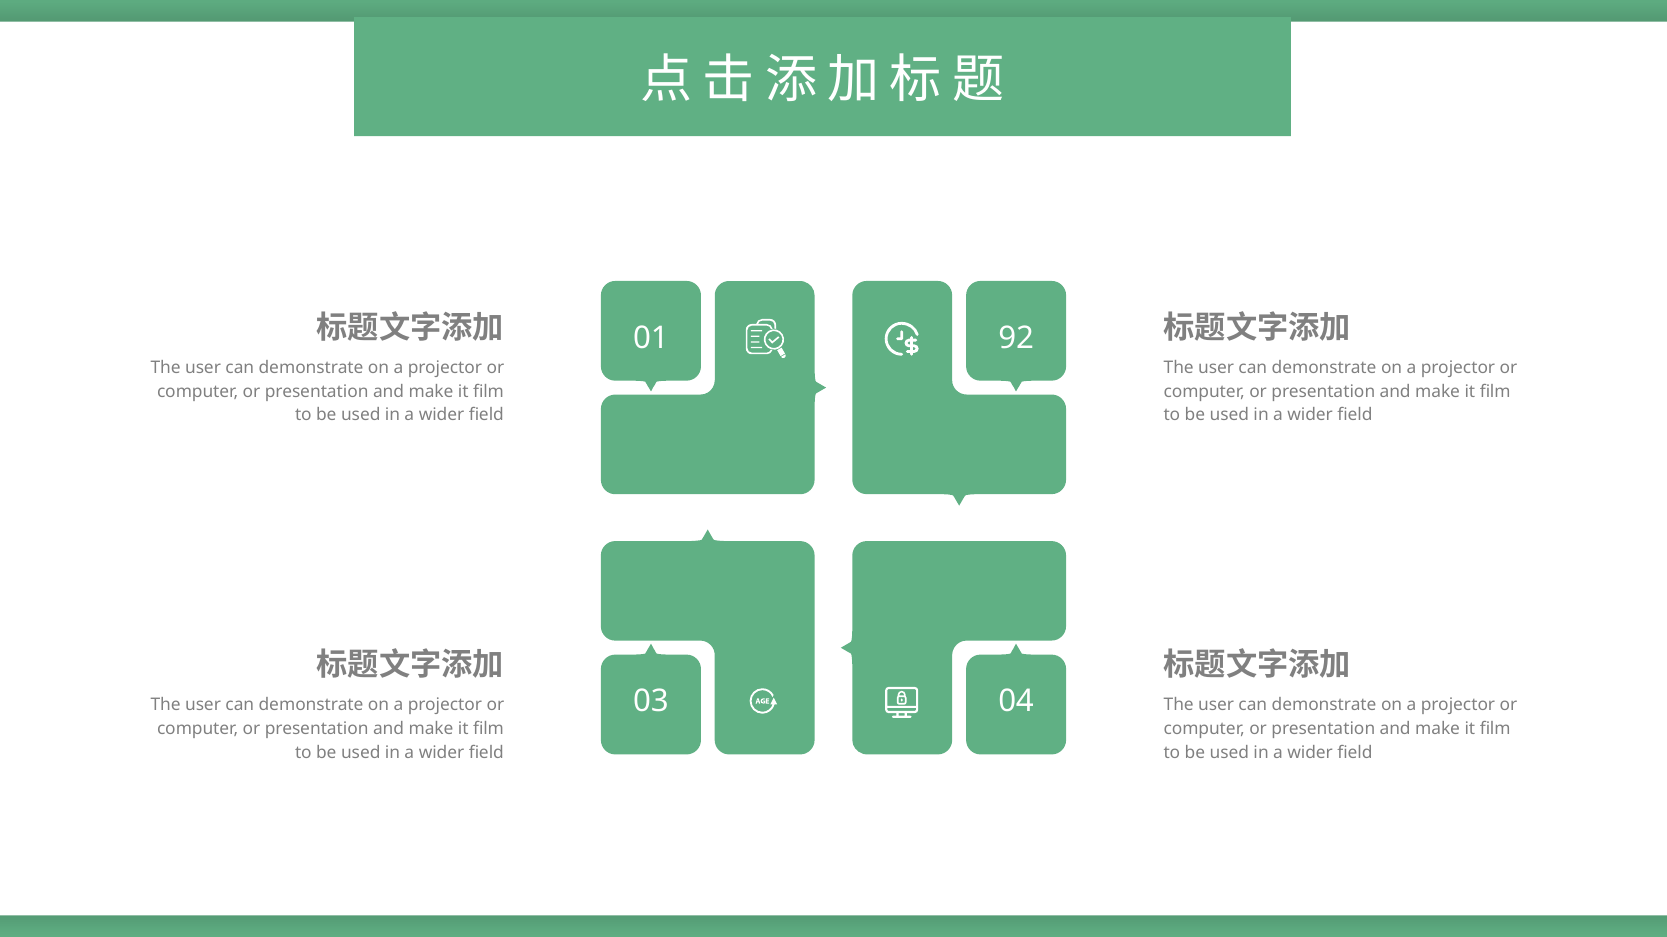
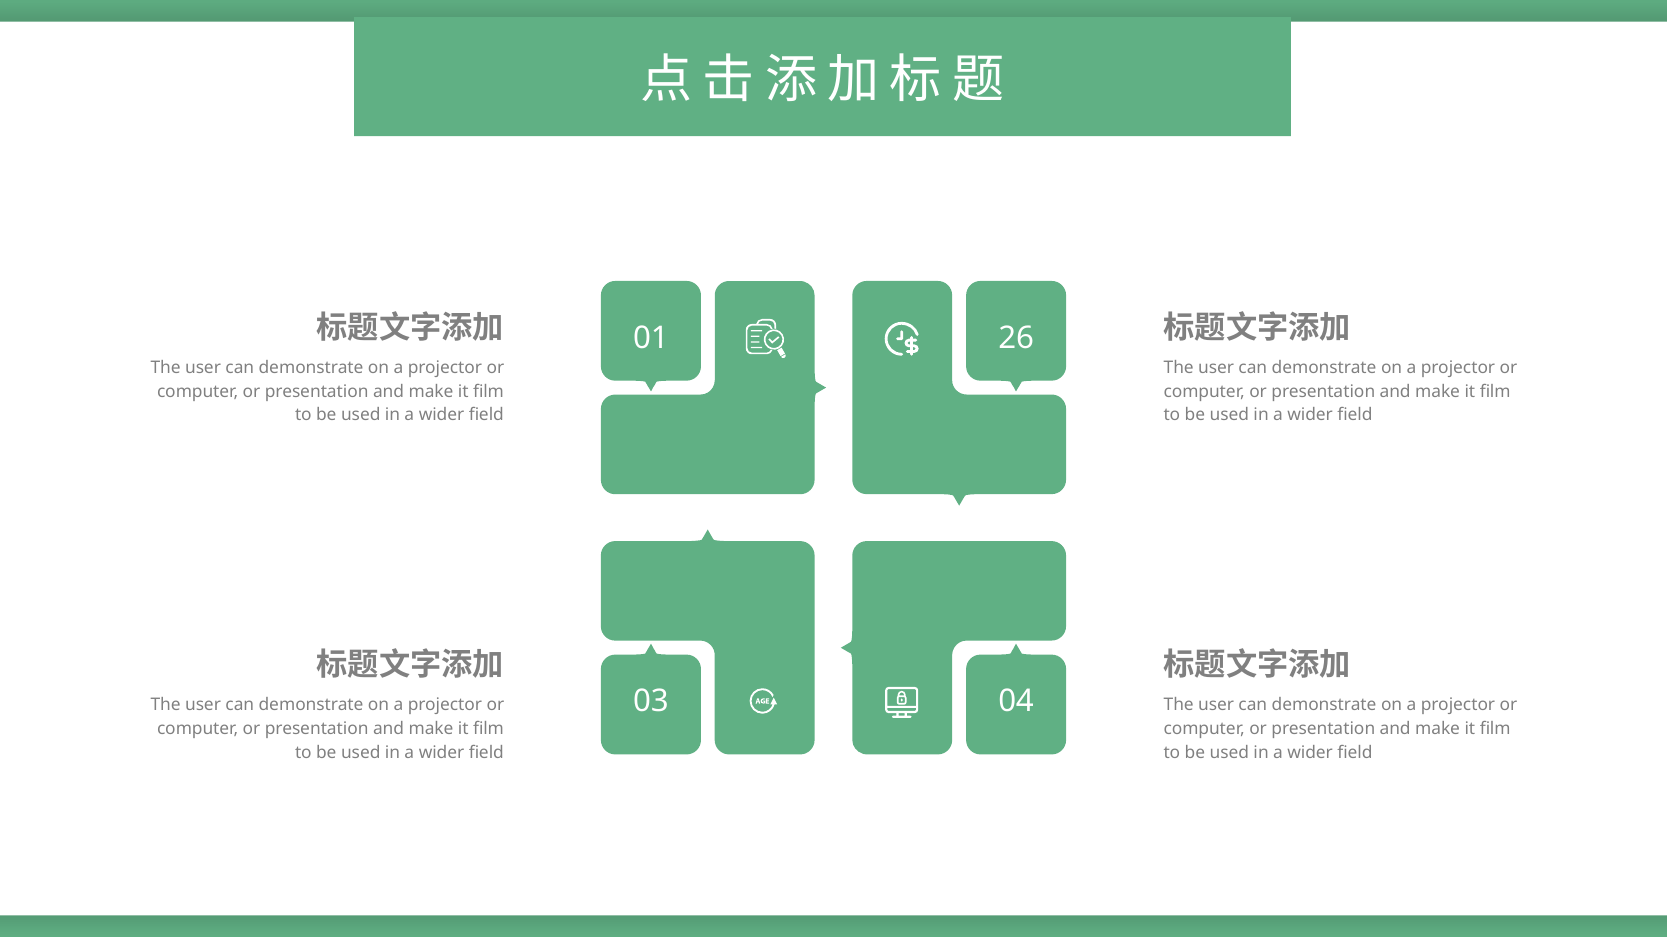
92: 92 -> 26
